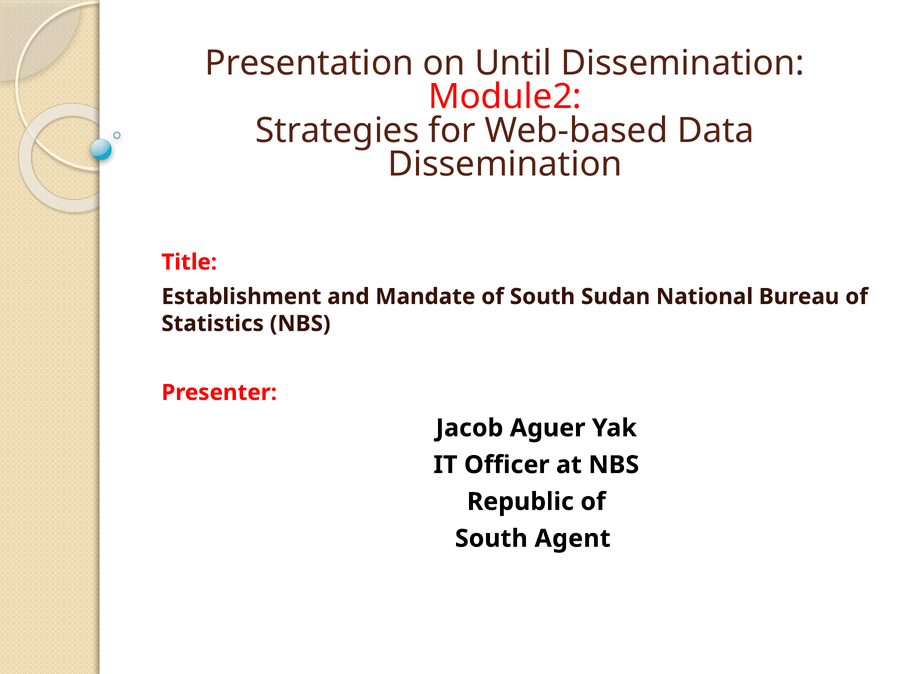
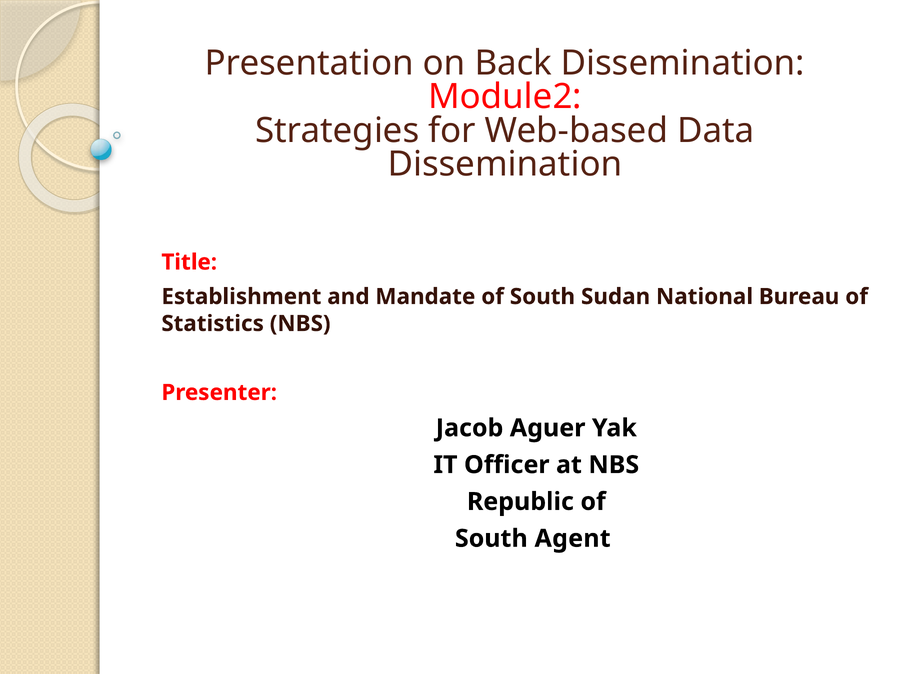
Until: Until -> Back
